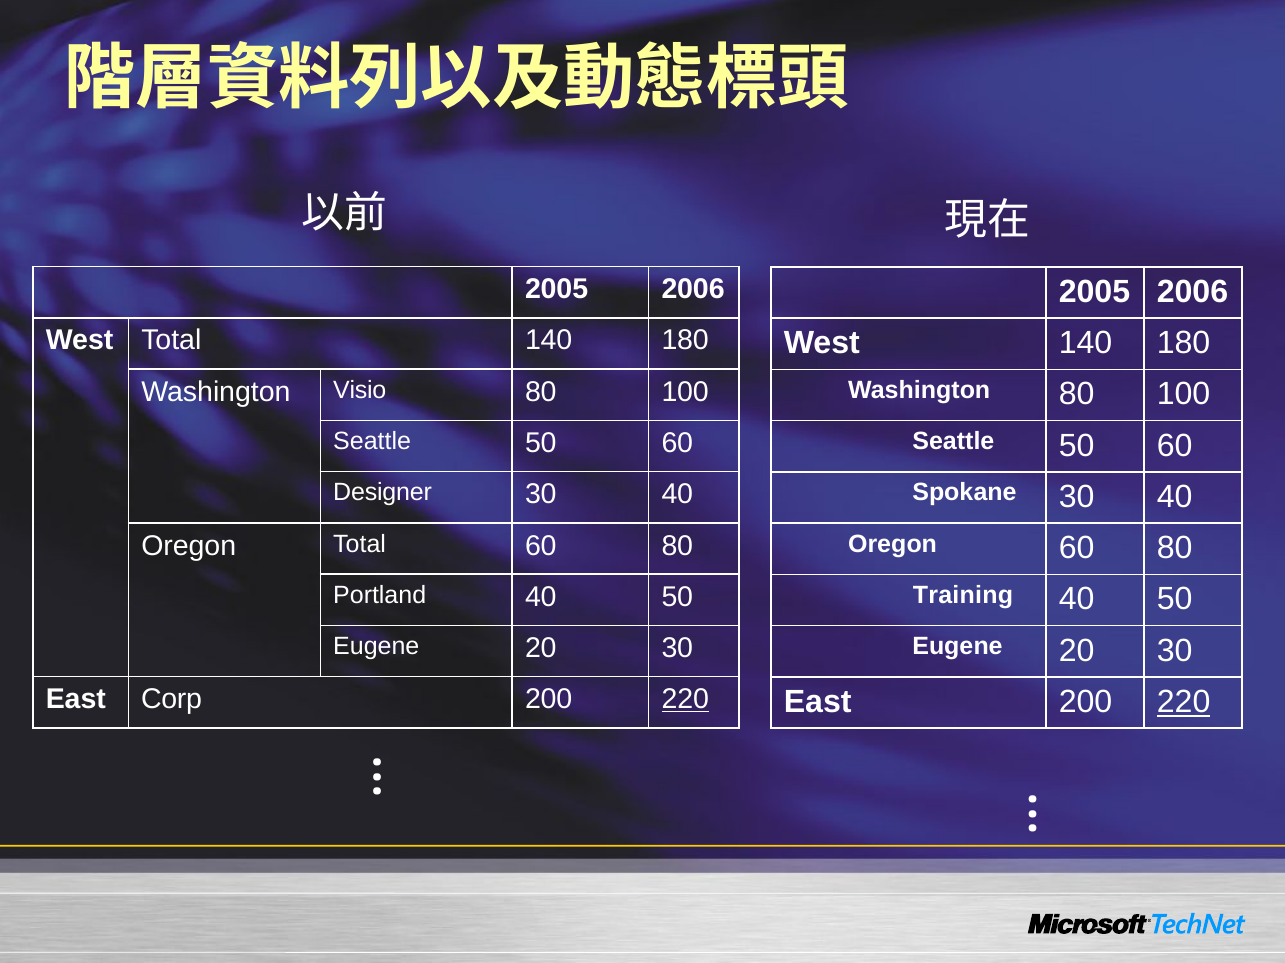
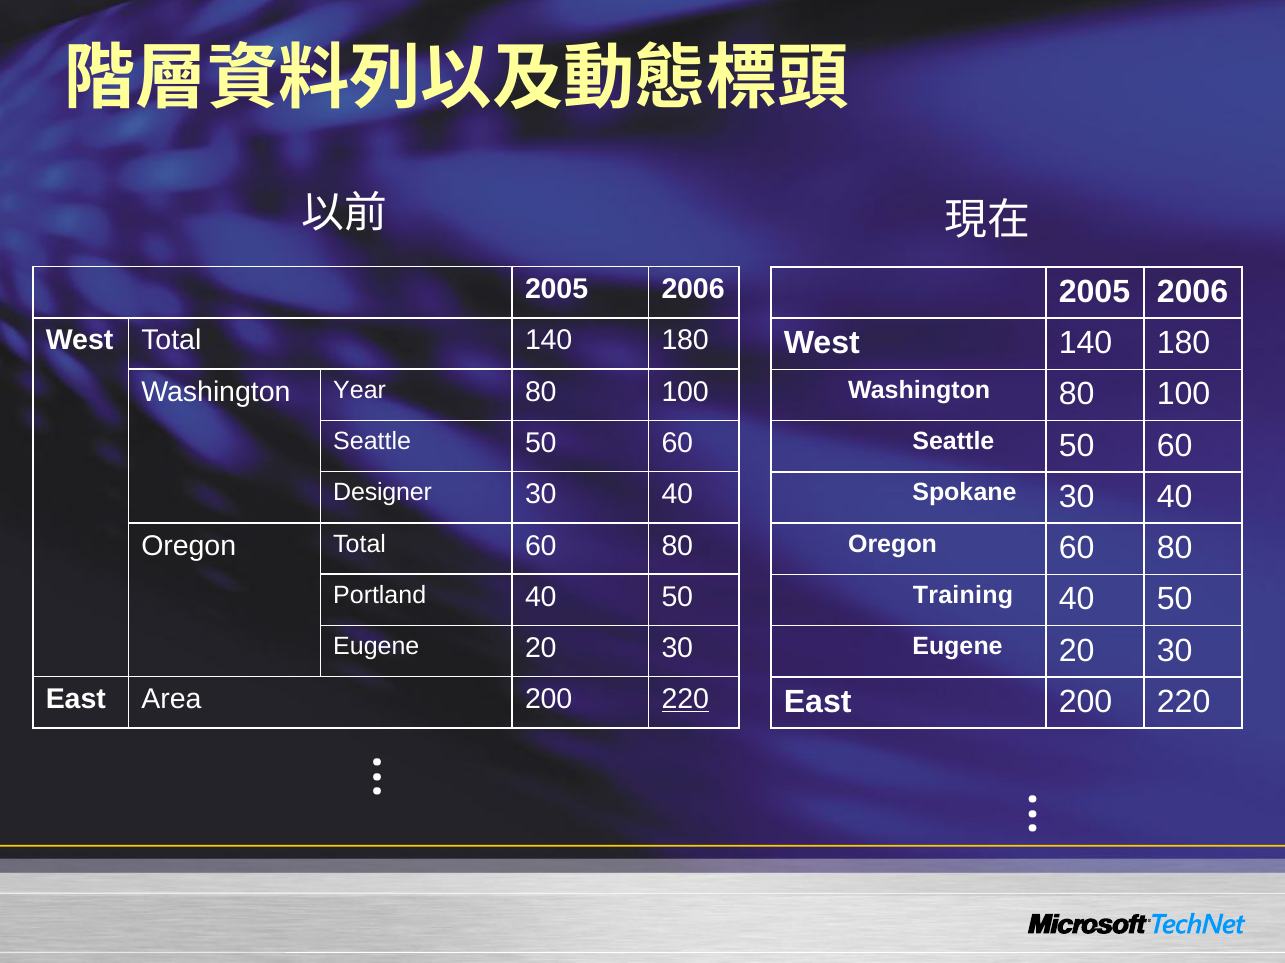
Visio: Visio -> Year
Corp: Corp -> Area
220 at (1184, 702) underline: present -> none
